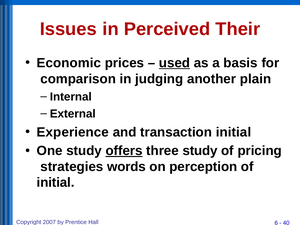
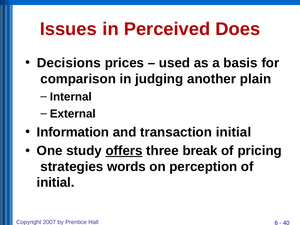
Their: Their -> Does
Economic: Economic -> Decisions
used underline: present -> none
Experience: Experience -> Information
three study: study -> break
